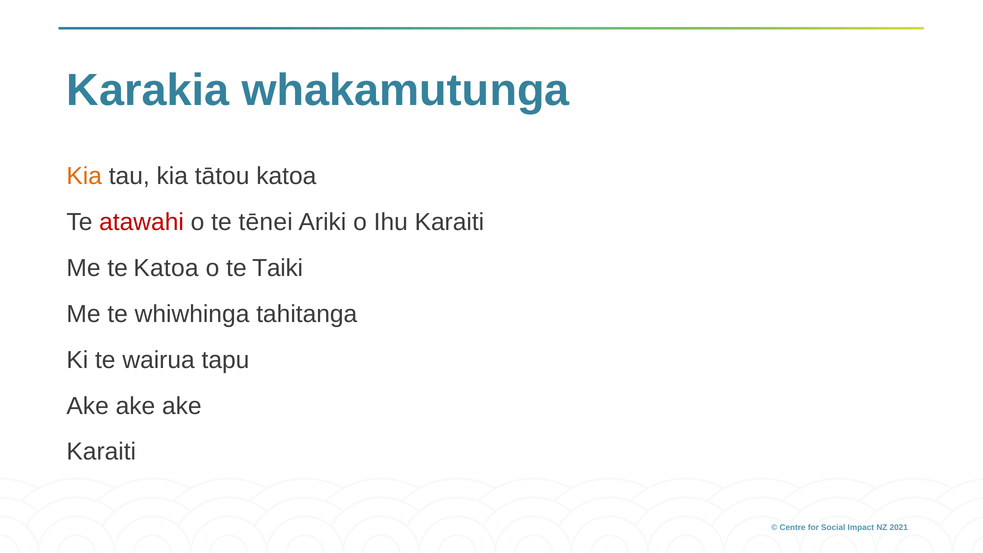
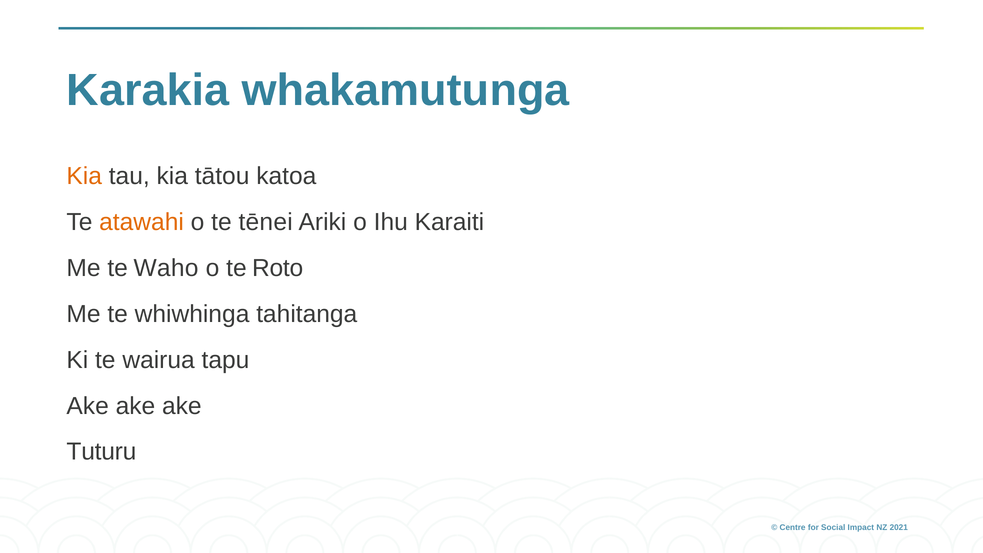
atawahi colour: red -> orange
te Katoa: Katoa -> Waho
Taiki: Taiki -> Roto
Karaiti at (101, 452): Karaiti -> Tuturu
